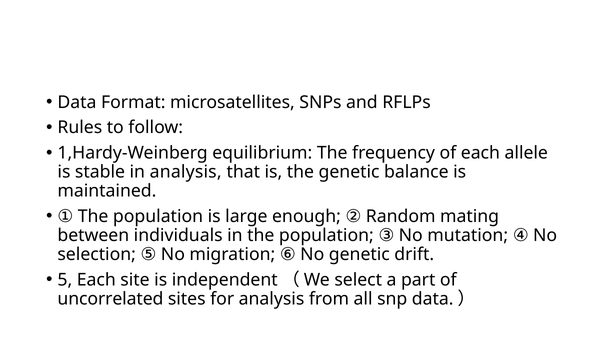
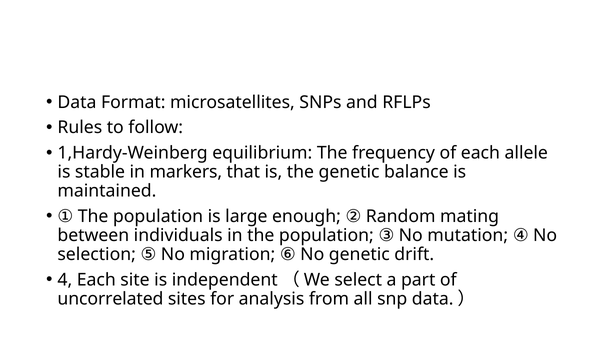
in analysis: analysis -> markers
5: 5 -> 4
